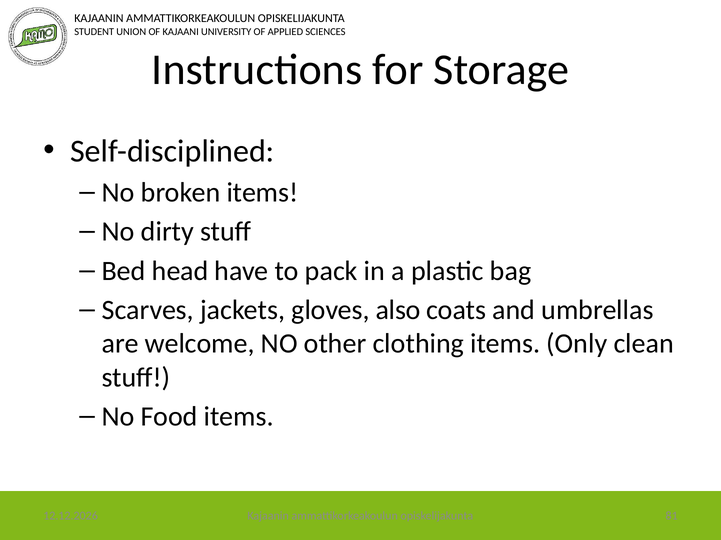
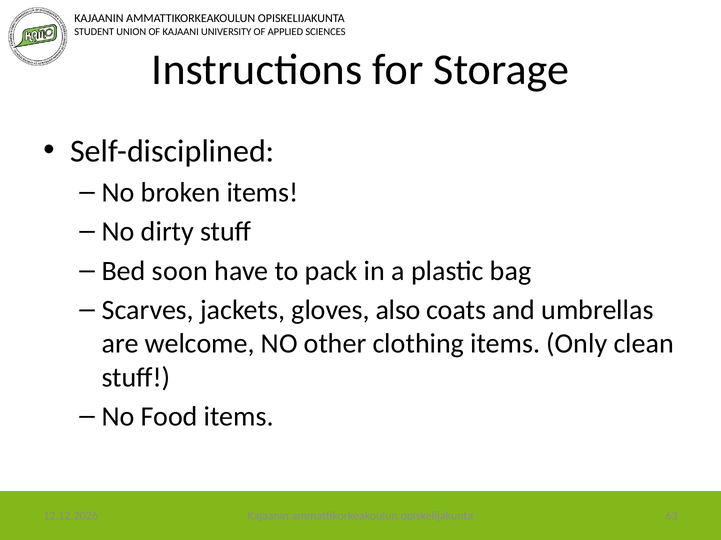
head: head -> soon
81: 81 -> 63
